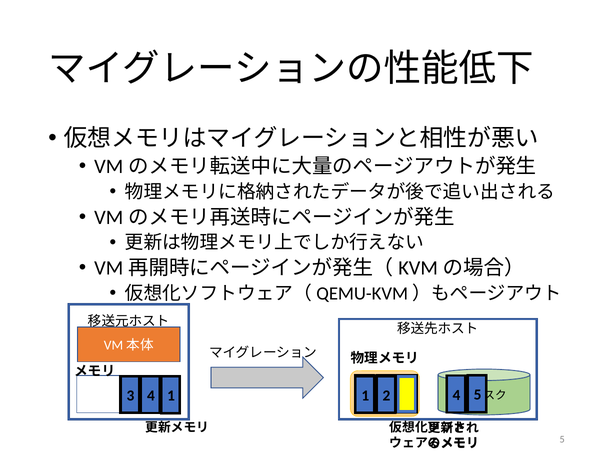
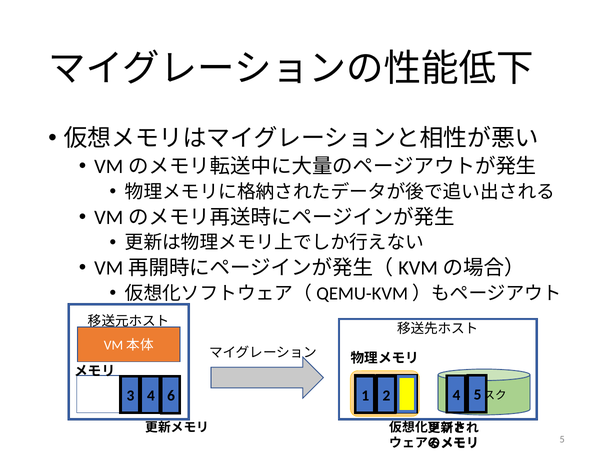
1 at (171, 396): 1 -> 6
